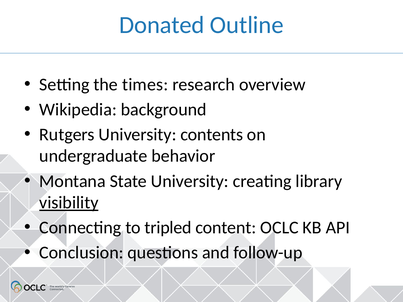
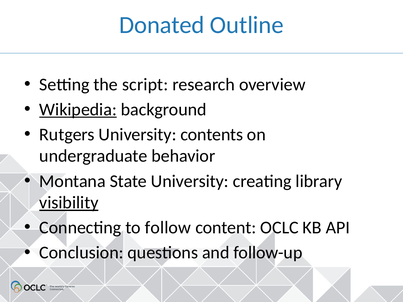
times: times -> script
Wikipedia underline: none -> present
tripled: tripled -> follow
